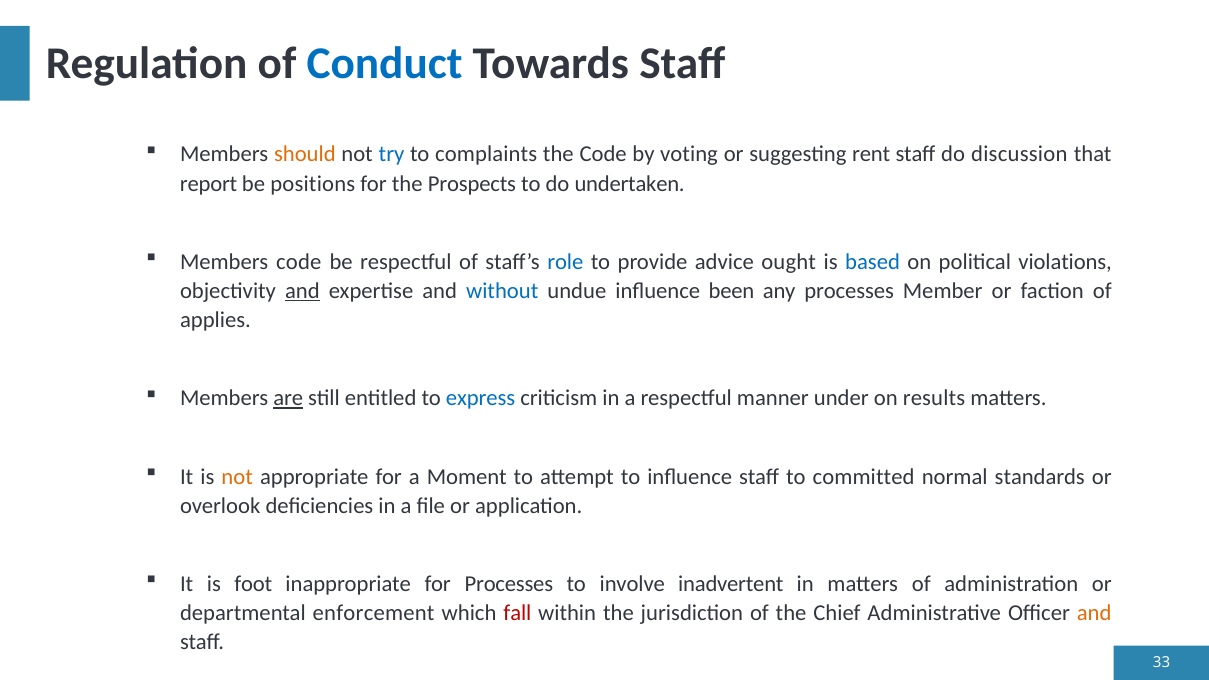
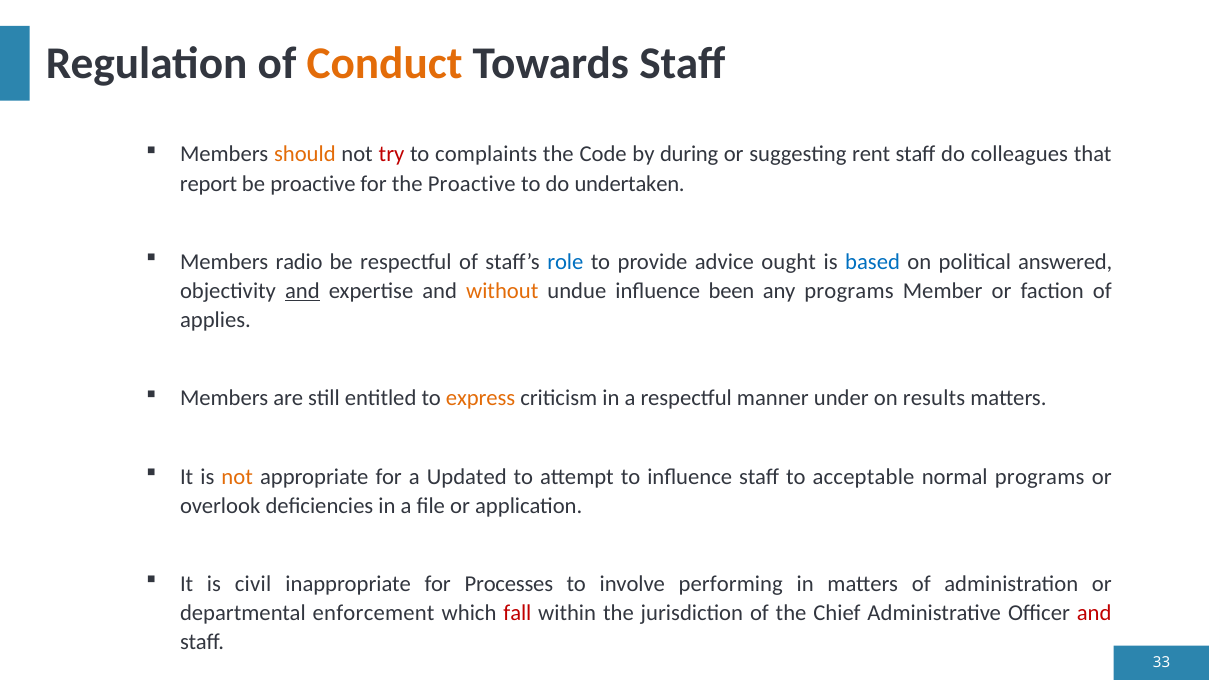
Conduct colour: blue -> orange
try colour: blue -> red
voting: voting -> during
discussion: discussion -> colleagues
be positions: positions -> proactive
the Prospects: Prospects -> Proactive
Members code: code -> radio
violations: violations -> answered
without colour: blue -> orange
any processes: processes -> programs
are underline: present -> none
express colour: blue -> orange
Moment: Moment -> Updated
committed: committed -> acceptable
normal standards: standards -> programs
foot: foot -> civil
inadvertent: inadvertent -> performing
and at (1094, 613) colour: orange -> red
